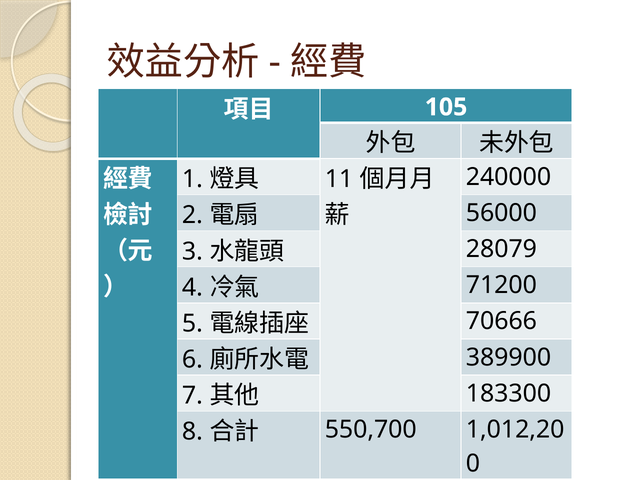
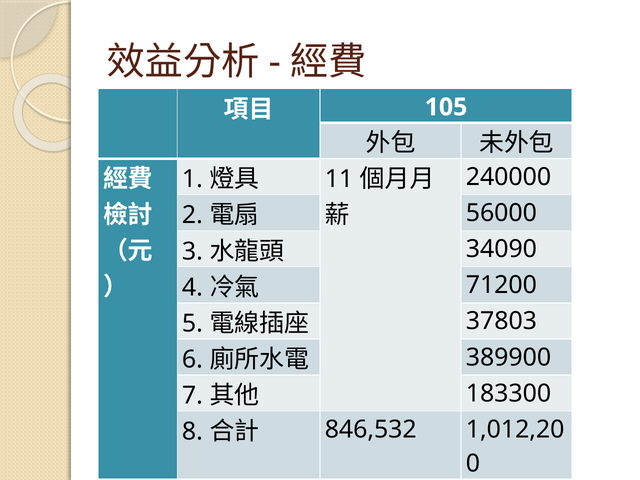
28079: 28079 -> 34090
70666: 70666 -> 37803
550,700: 550,700 -> 846,532
